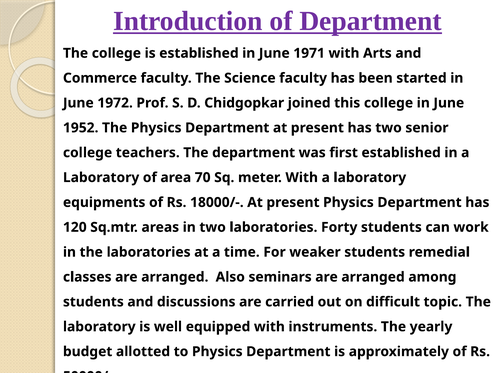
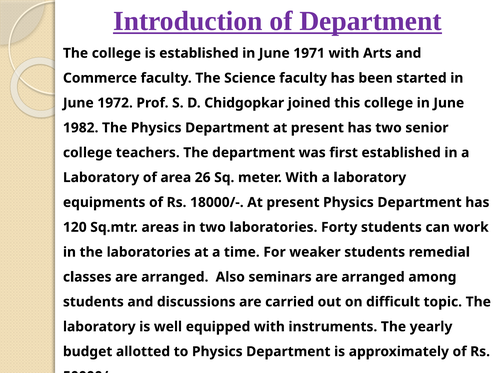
1952: 1952 -> 1982
70: 70 -> 26
